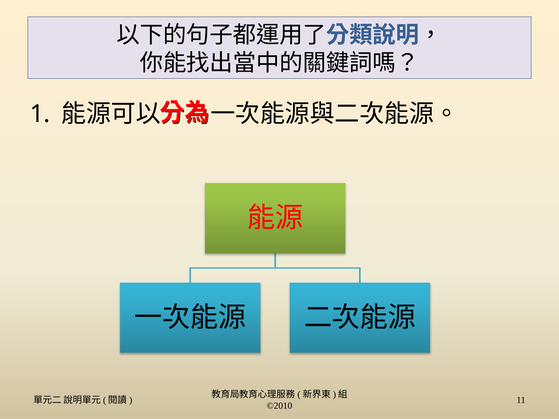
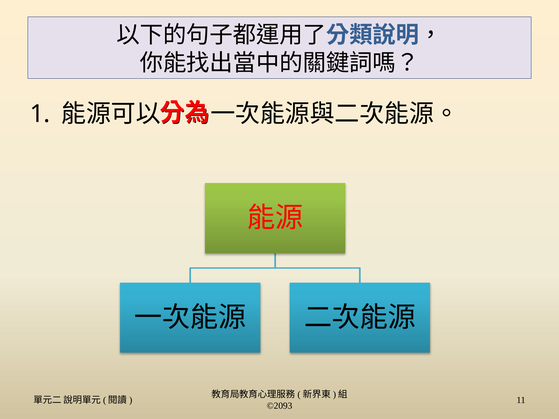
©2010: ©2010 -> ©2093
